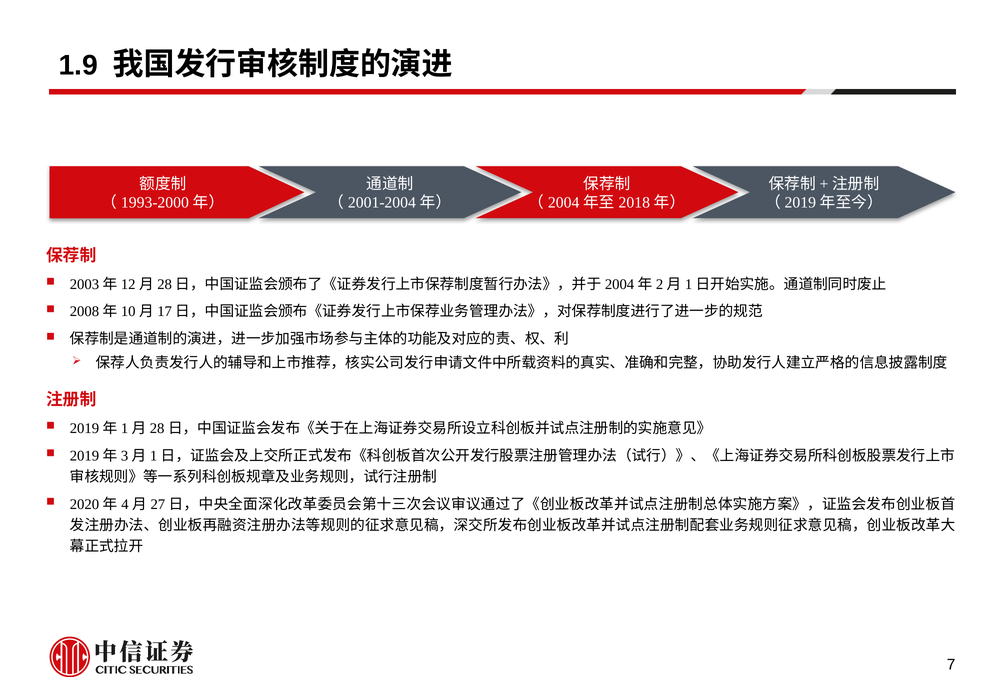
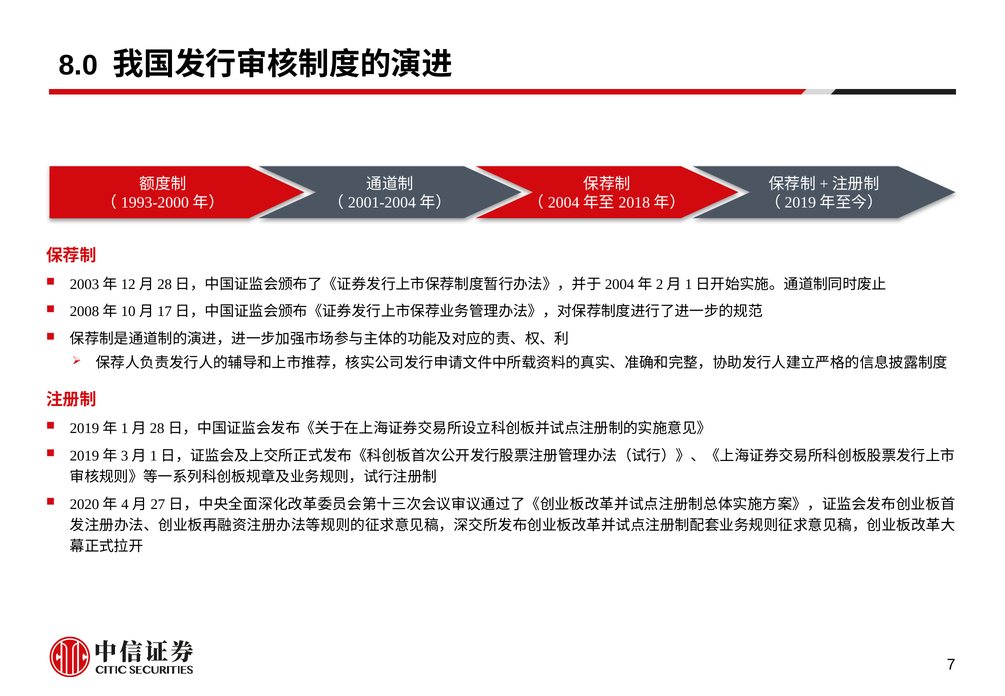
1.9: 1.9 -> 8.0
